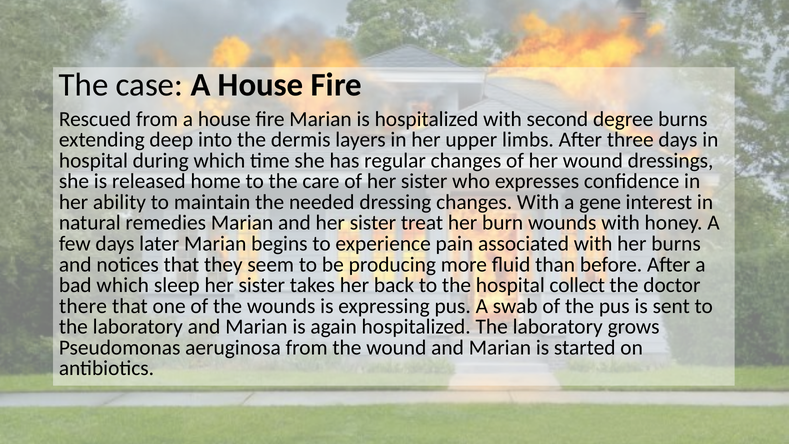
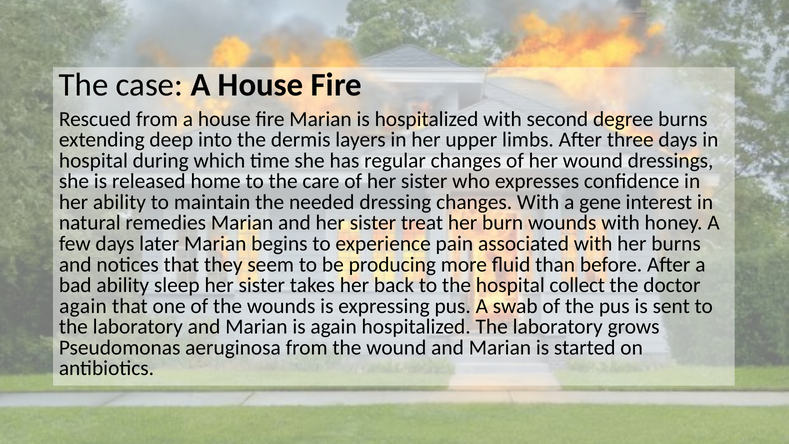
bad which: which -> ability
there at (83, 306): there -> again
